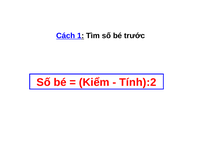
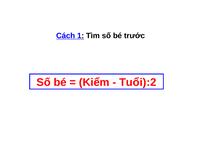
Tính):2: Tính):2 -> Tuổi):2
